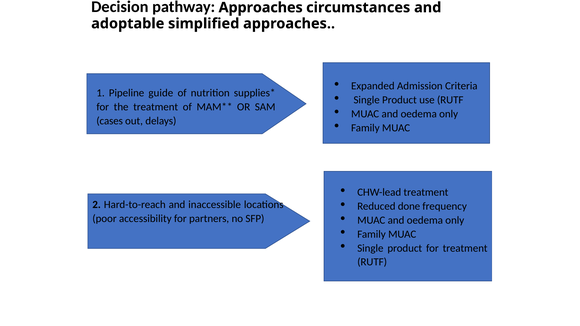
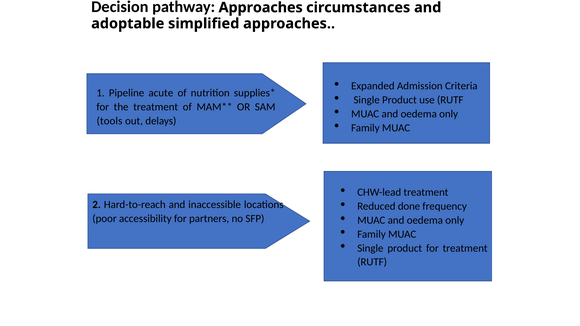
guide: guide -> acute
cases: cases -> tools
